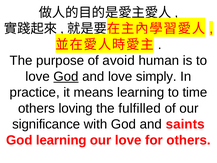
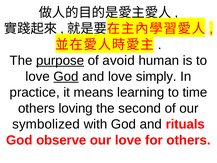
purpose underline: none -> present
fulfilled: fulfilled -> second
significance: significance -> symbolized
saints: saints -> rituals
God learning: learning -> observe
